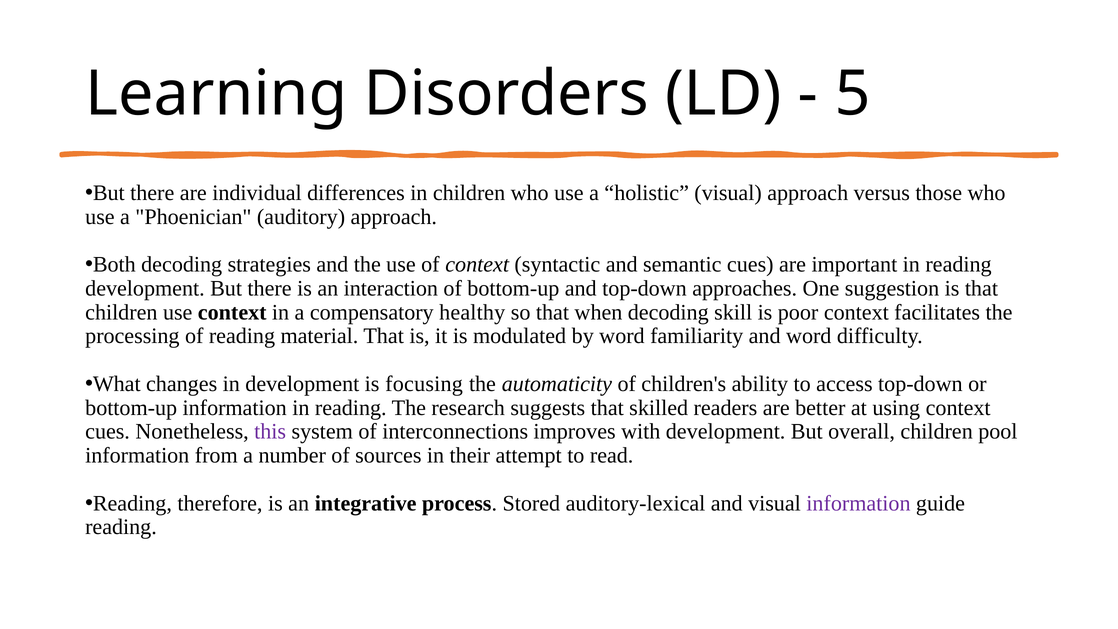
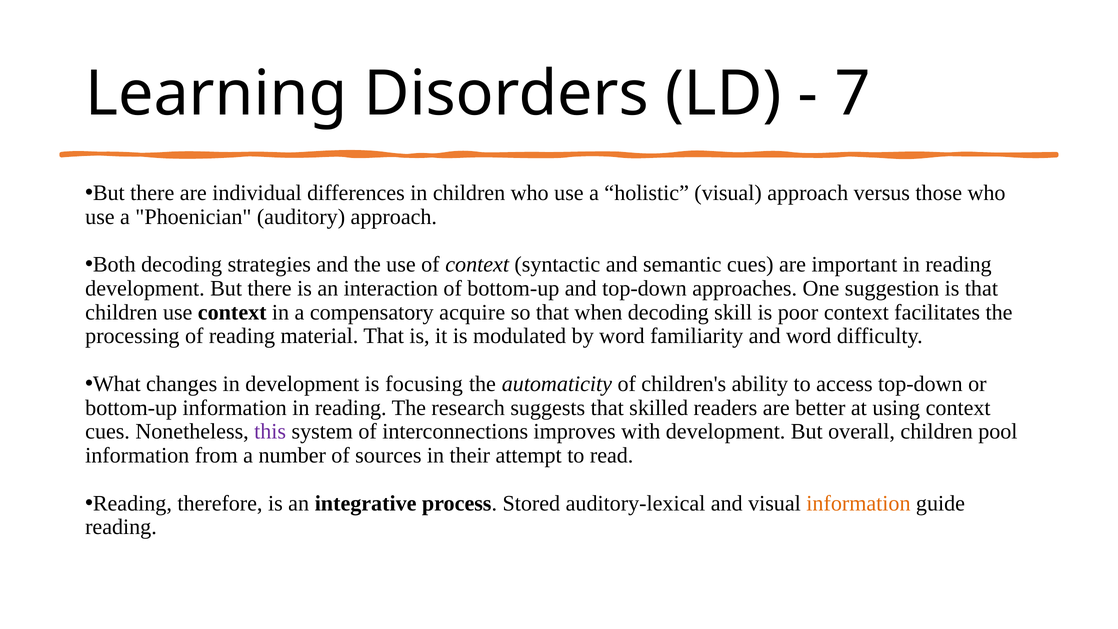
5: 5 -> 7
healthy: healthy -> acquire
information at (858, 503) colour: purple -> orange
